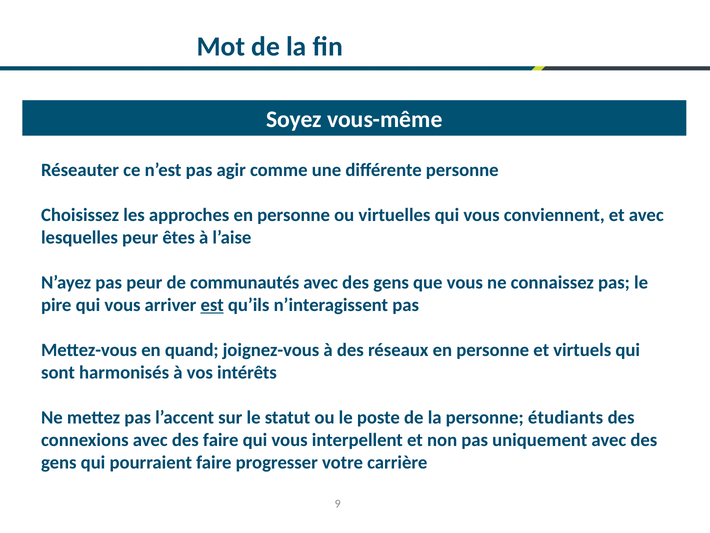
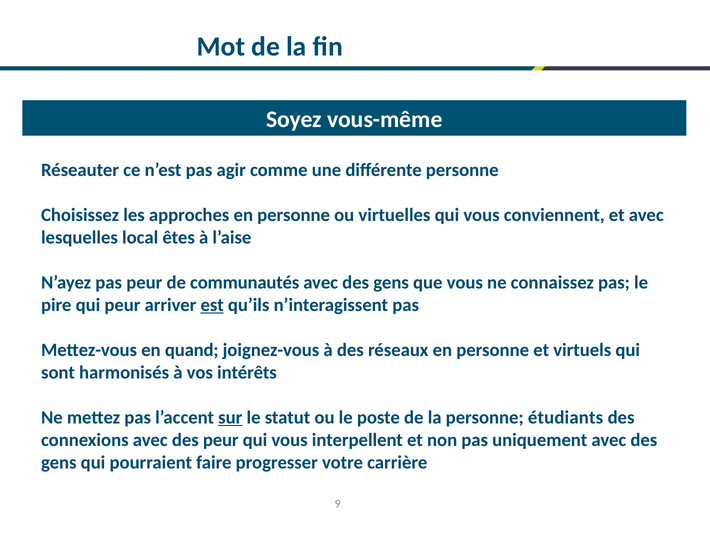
lesquelles peur: peur -> local
pire qui vous: vous -> peur
sur underline: none -> present
des faire: faire -> peur
